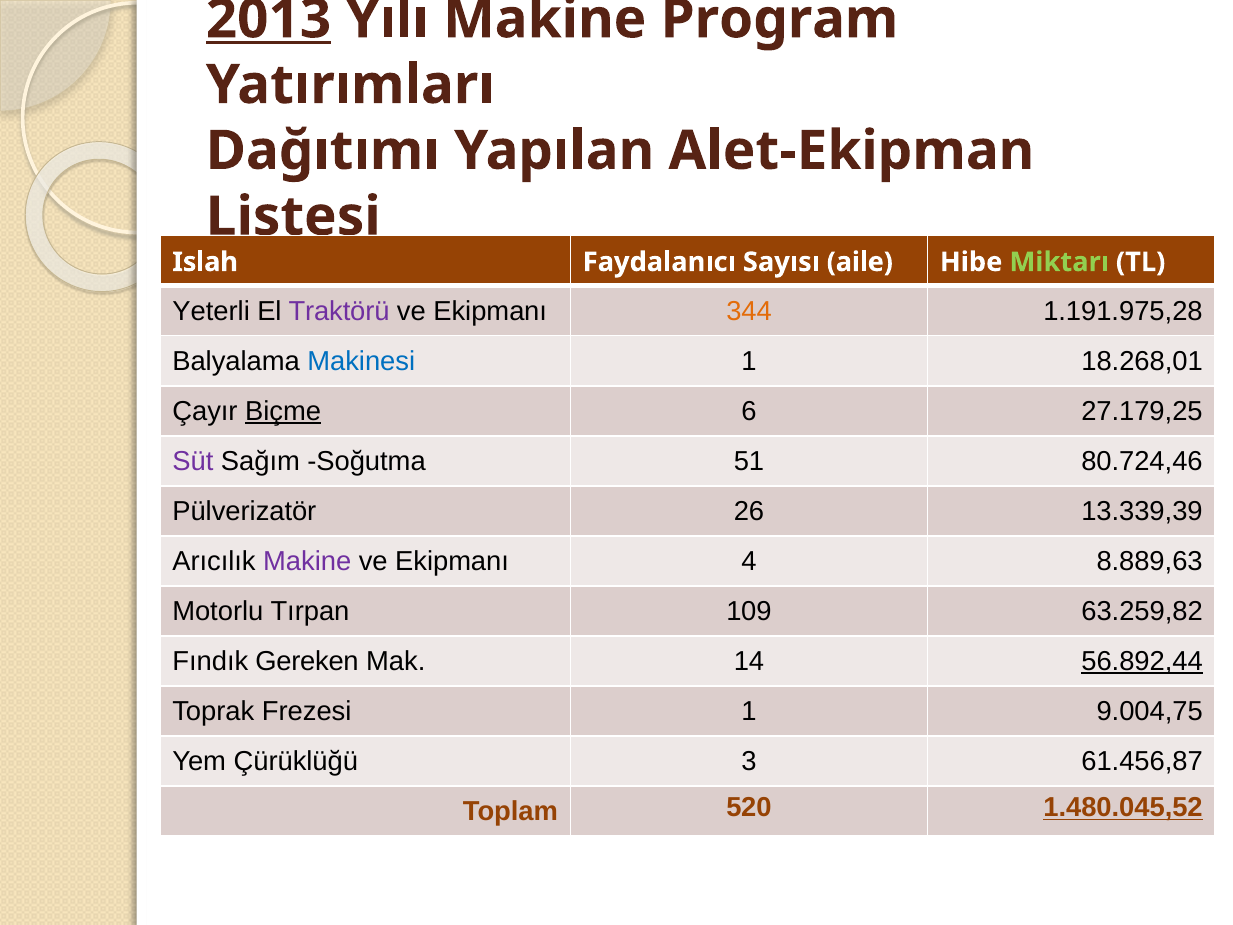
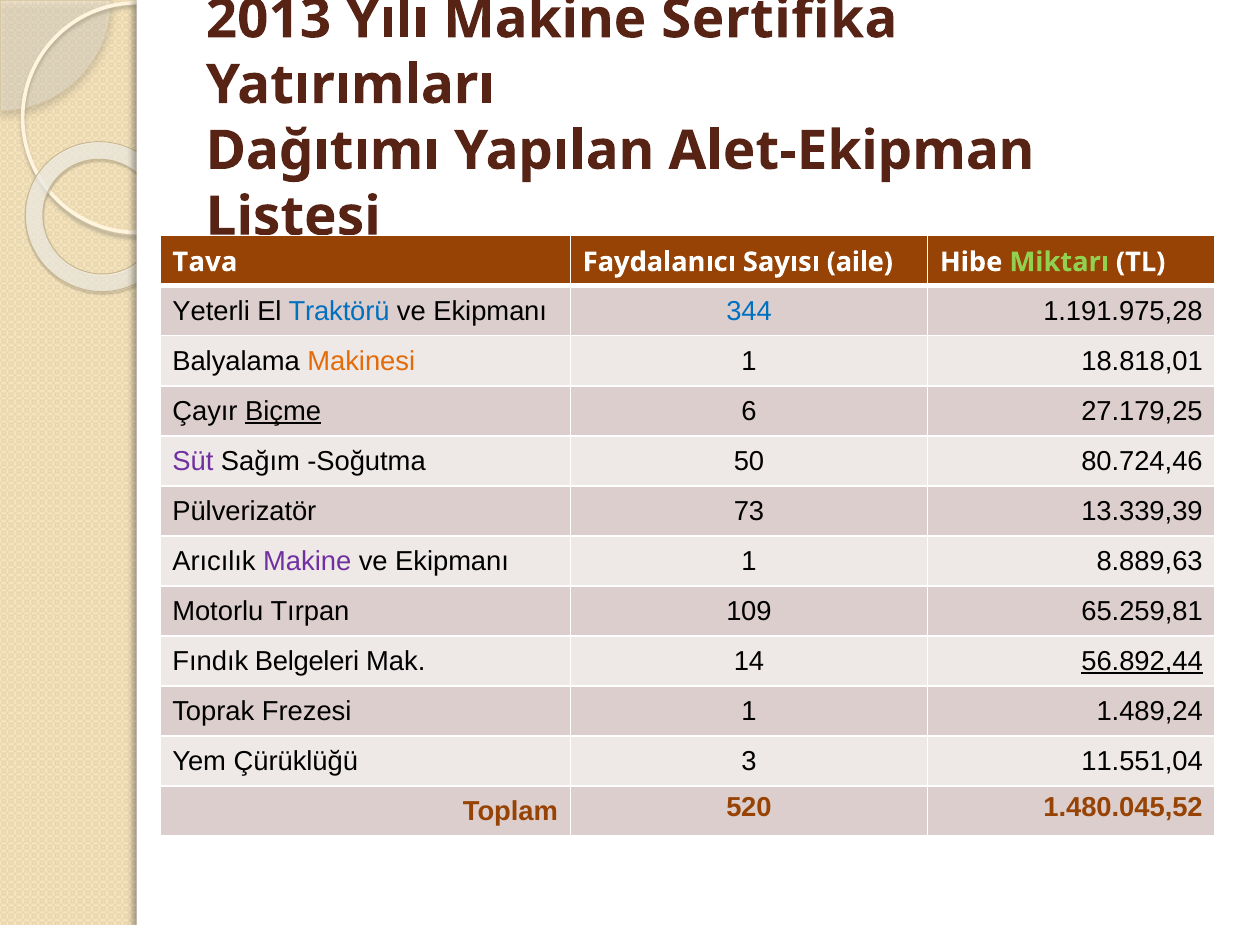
2013 underline: present -> none
Program: Program -> Sertifika
Islah: Islah -> Tava
Traktörü colour: purple -> blue
344 colour: orange -> blue
Makinesi colour: blue -> orange
18.268,01: 18.268,01 -> 18.818,01
51: 51 -> 50
26: 26 -> 73
Ekipmanı 4: 4 -> 1
63.259,82: 63.259,82 -> 65.259,81
Gereken: Gereken -> Belgeleri
9.004,75: 9.004,75 -> 1.489,24
61.456,87: 61.456,87 -> 11.551,04
1.480.045,52 underline: present -> none
